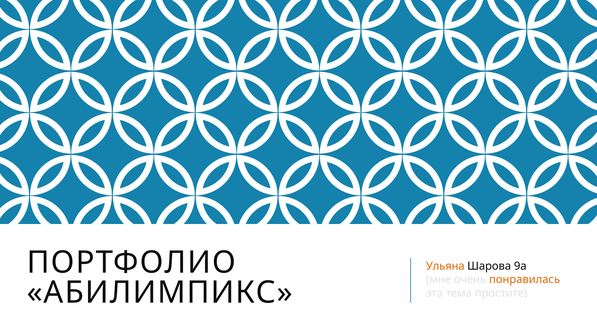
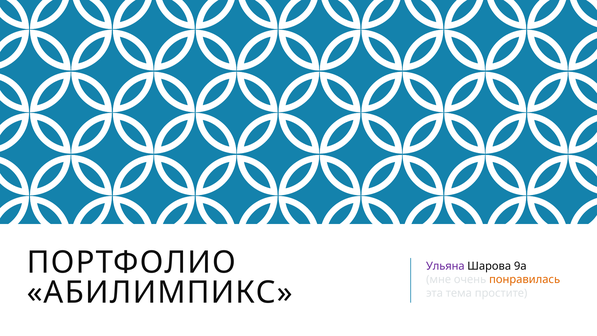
Ульяна colour: orange -> purple
